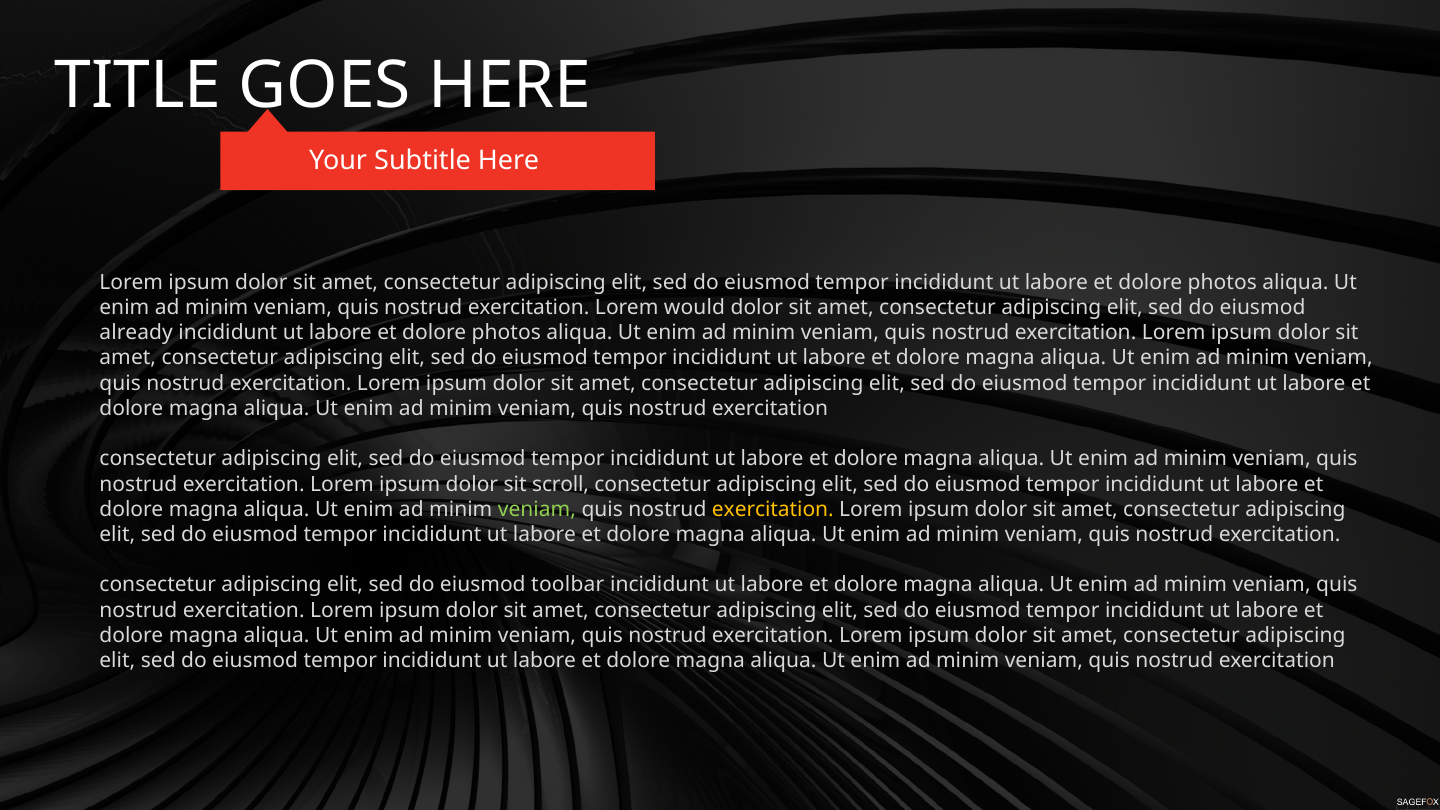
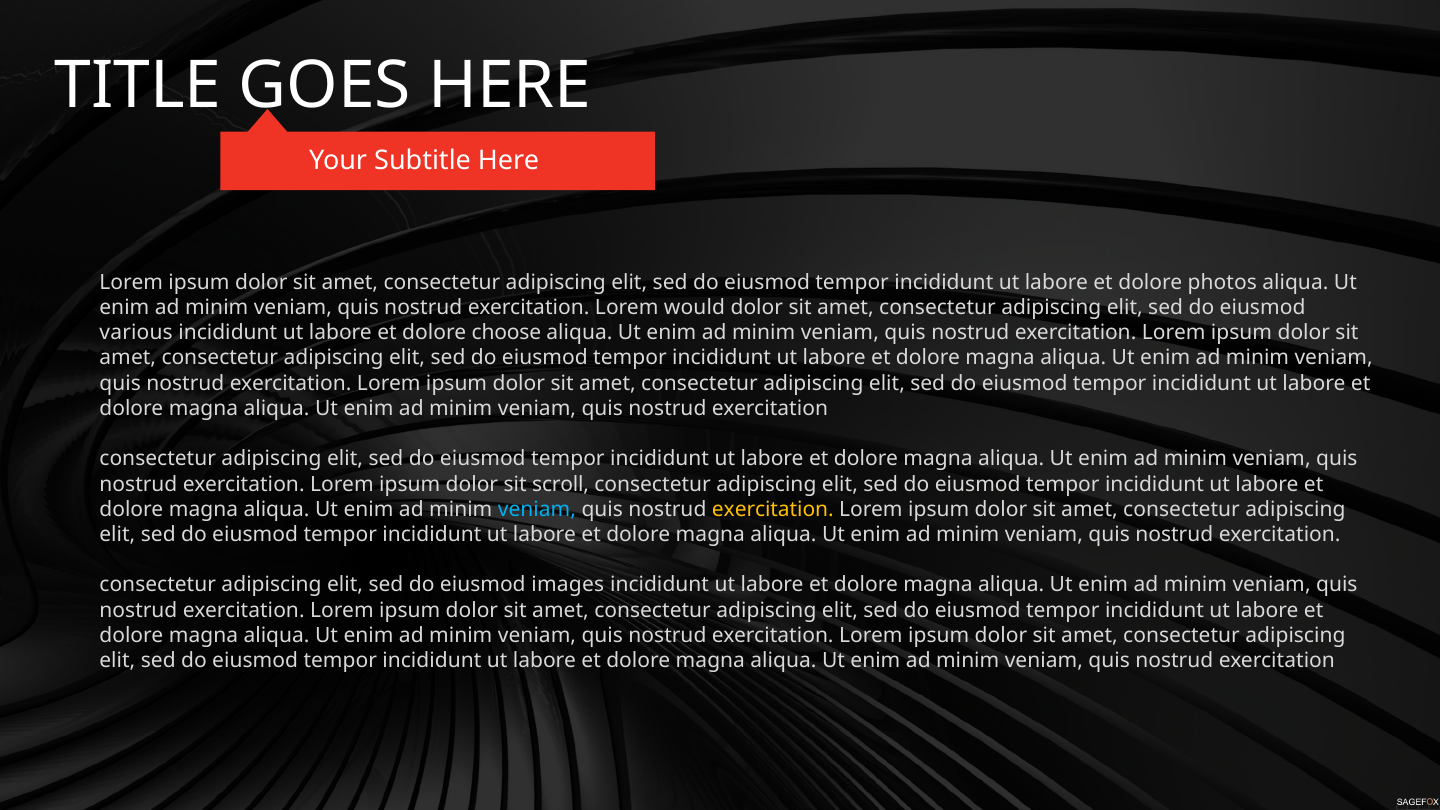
already: already -> various
photos at (506, 333): photos -> choose
veniam at (537, 509) colour: light green -> light blue
toolbar: toolbar -> images
